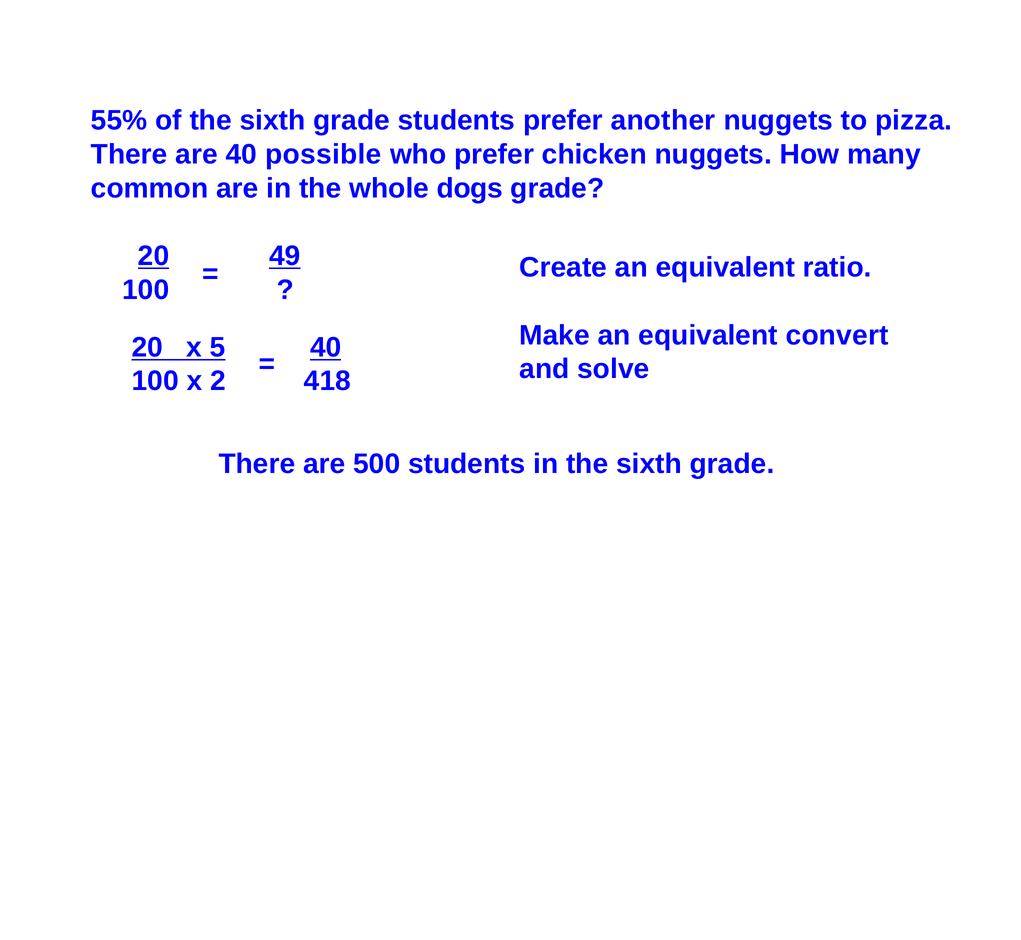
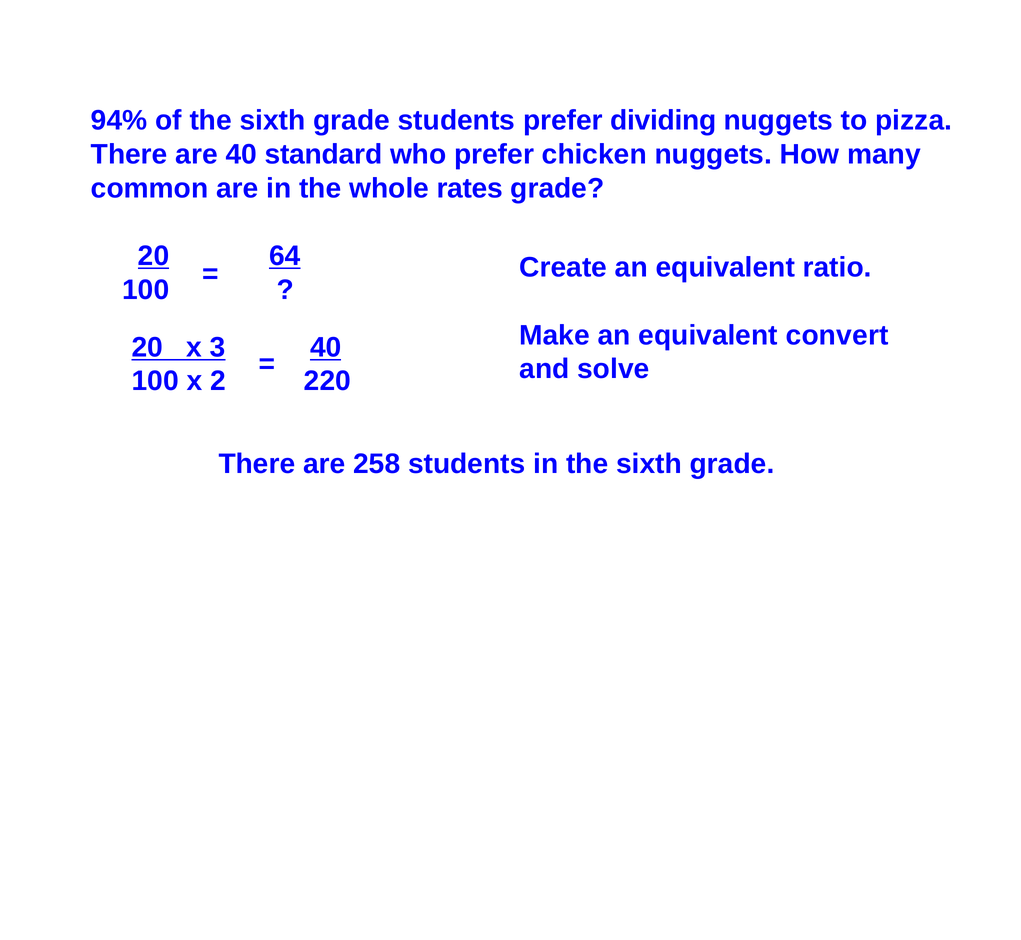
55%: 55% -> 94%
another: another -> dividing
possible: possible -> standard
dogs: dogs -> rates
49: 49 -> 64
5: 5 -> 3
418: 418 -> 220
500: 500 -> 258
